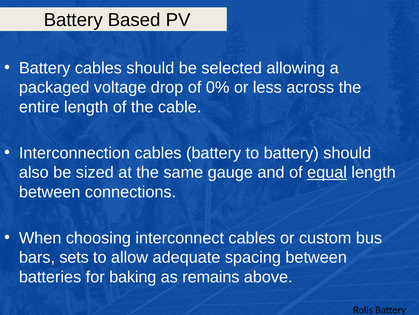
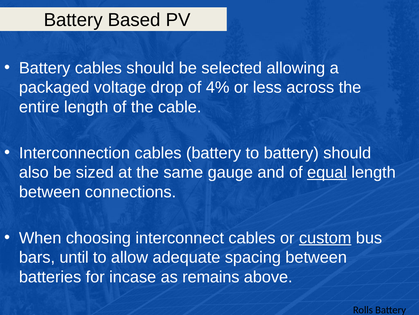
0%: 0% -> 4%
custom underline: none -> present
sets: sets -> until
baking: baking -> incase
